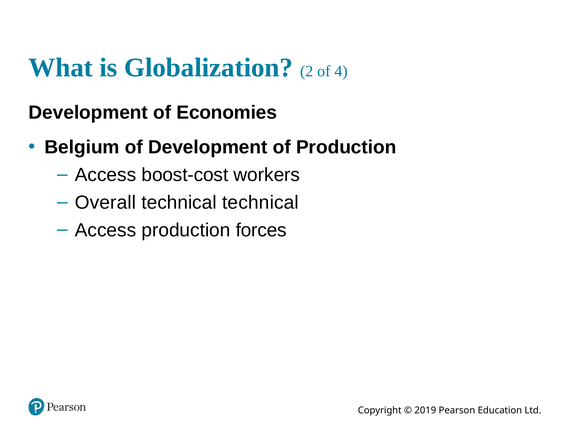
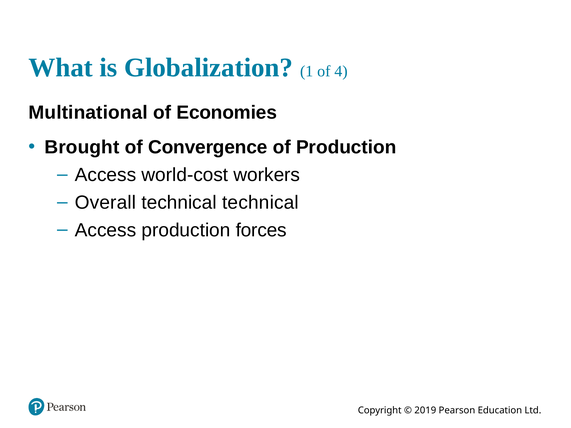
2: 2 -> 1
Development at (88, 113): Development -> Multinational
Belgium: Belgium -> Brought
of Development: Development -> Convergence
boost-cost: boost-cost -> world-cost
